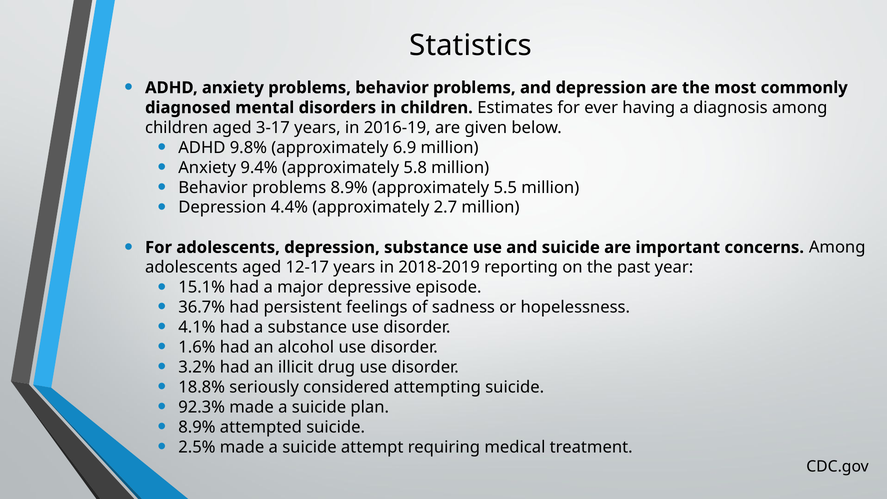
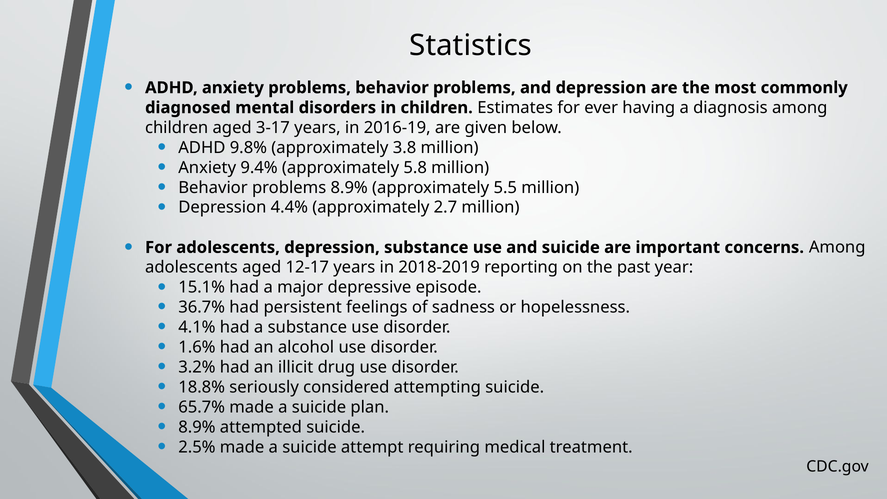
6.9: 6.9 -> 3.8
92.3%: 92.3% -> 65.7%
